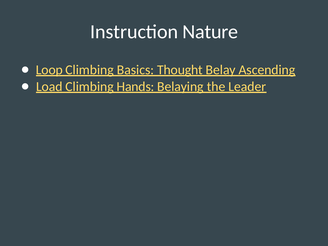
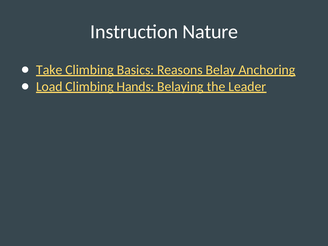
Loop: Loop -> Take
Thought: Thought -> Reasons
Ascending: Ascending -> Anchoring
